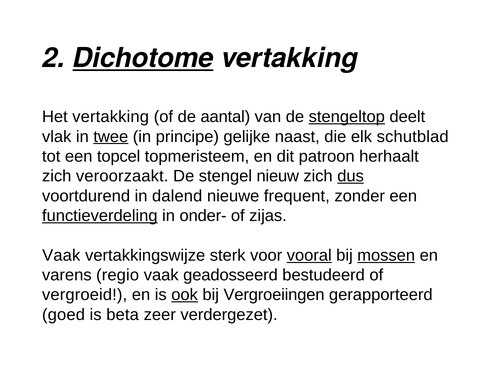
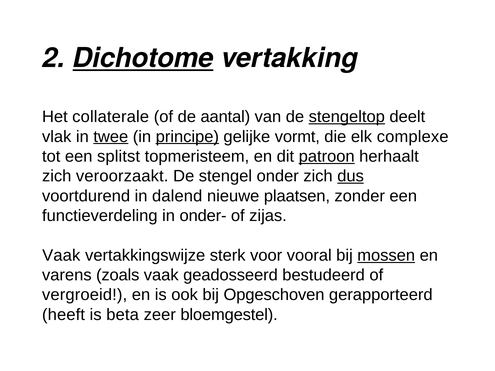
Het vertakking: vertakking -> collaterale
principe underline: none -> present
naast: naast -> vormt
schutblad: schutblad -> complexe
topcel: topcel -> splitst
patroon underline: none -> present
nieuw: nieuw -> onder
frequent: frequent -> plaatsen
functieverdeling underline: present -> none
vooral underline: present -> none
regio: regio -> zoals
ook underline: present -> none
Vergroeiingen: Vergroeiingen -> Opgeschoven
goed: goed -> heeft
verdergezet: verdergezet -> bloemgestel
